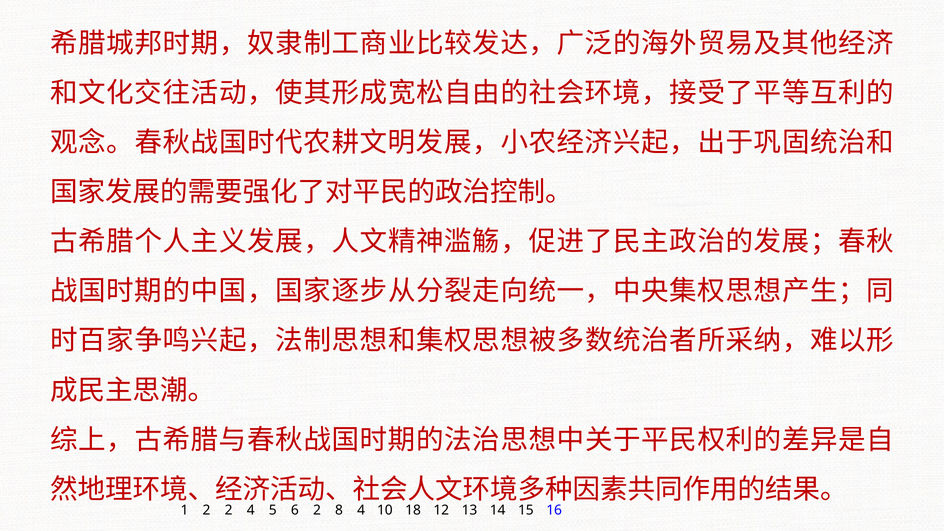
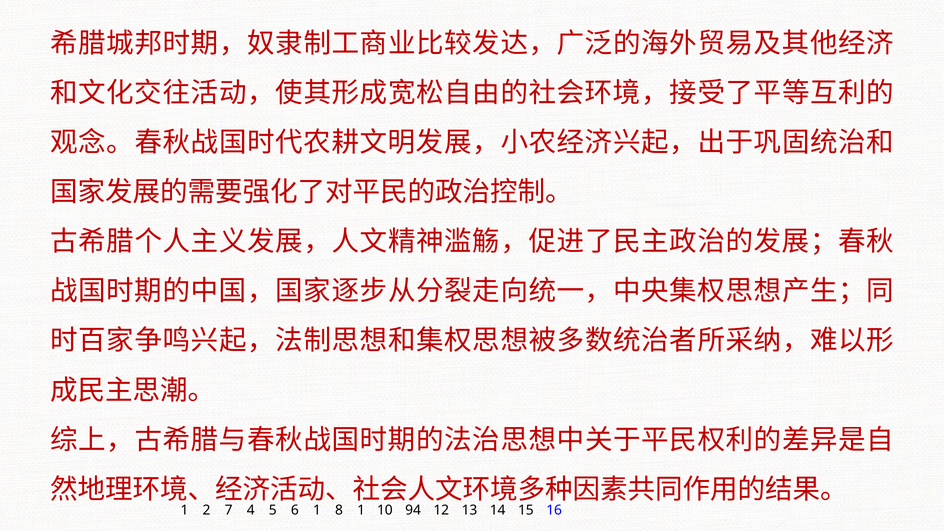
2 2: 2 -> 7
6 2: 2 -> 1
8 4: 4 -> 1
18: 18 -> 94
